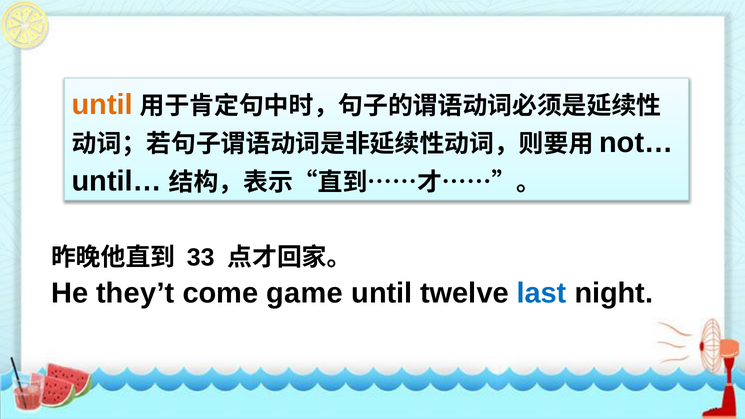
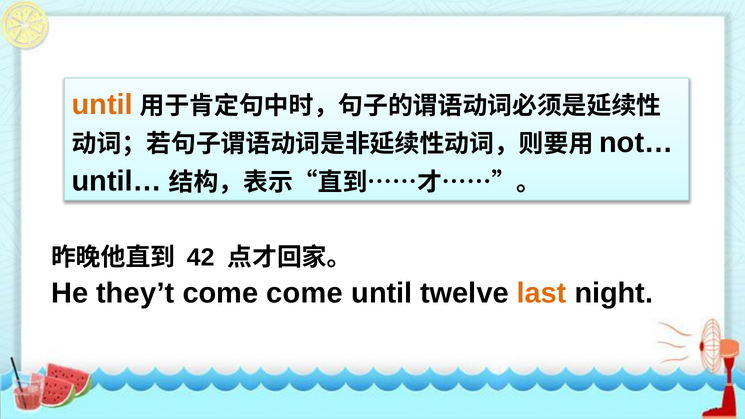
33: 33 -> 42
come game: game -> come
last colour: blue -> orange
